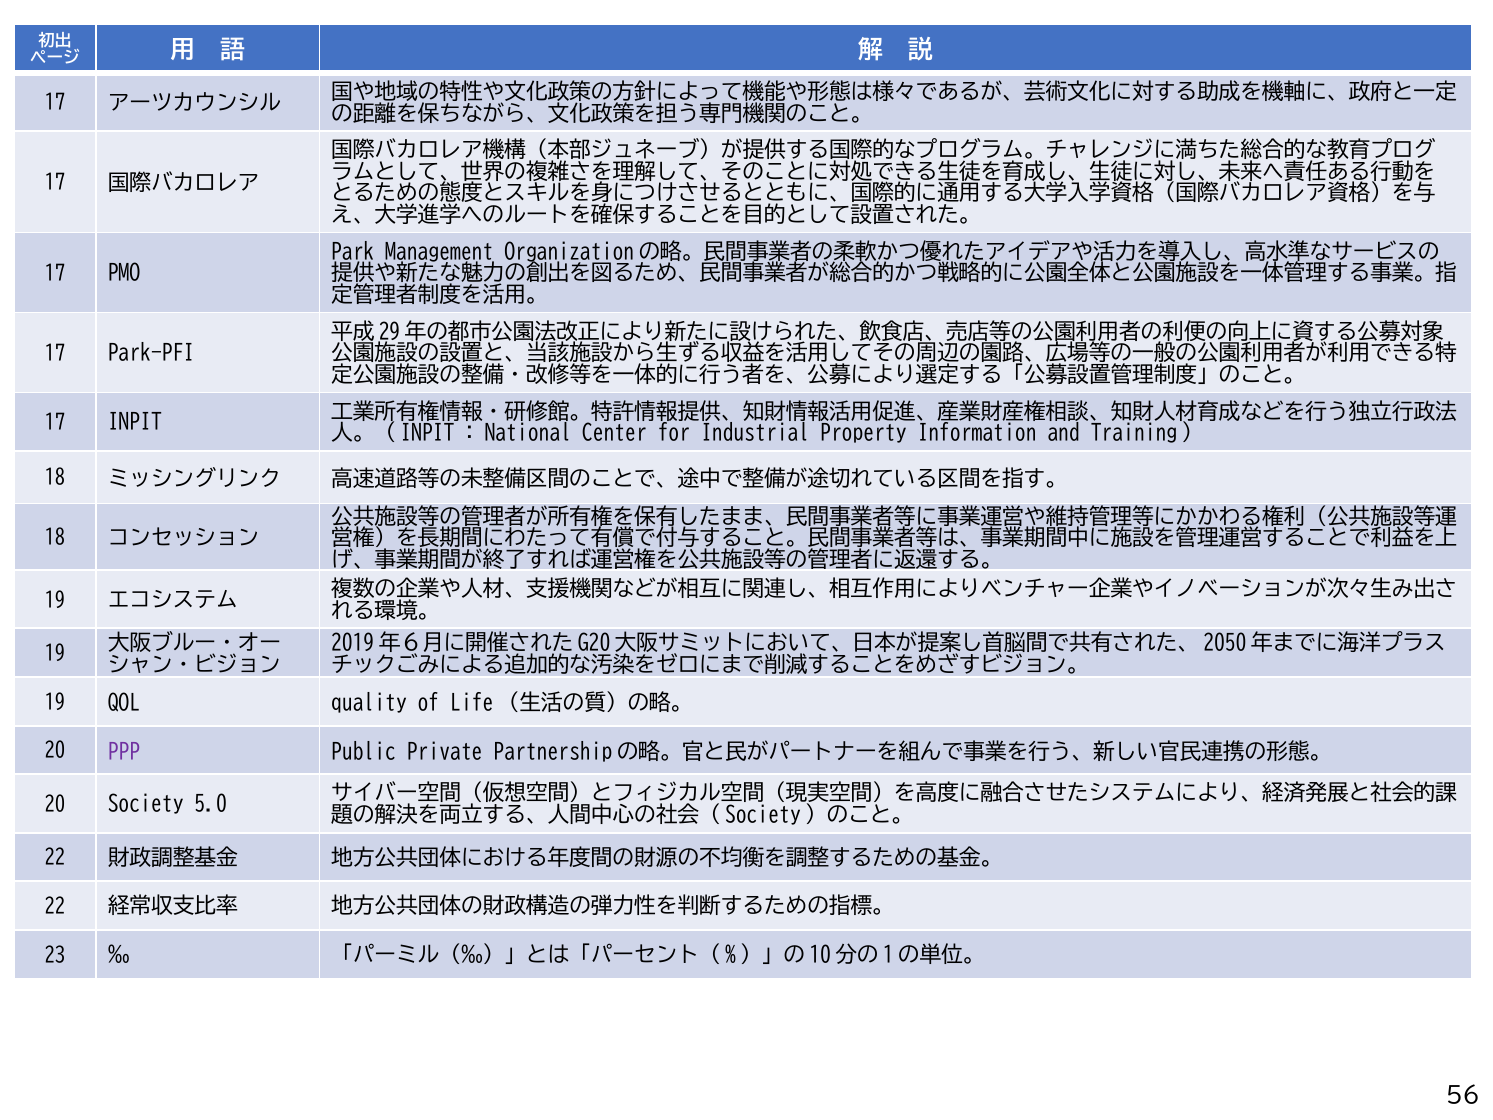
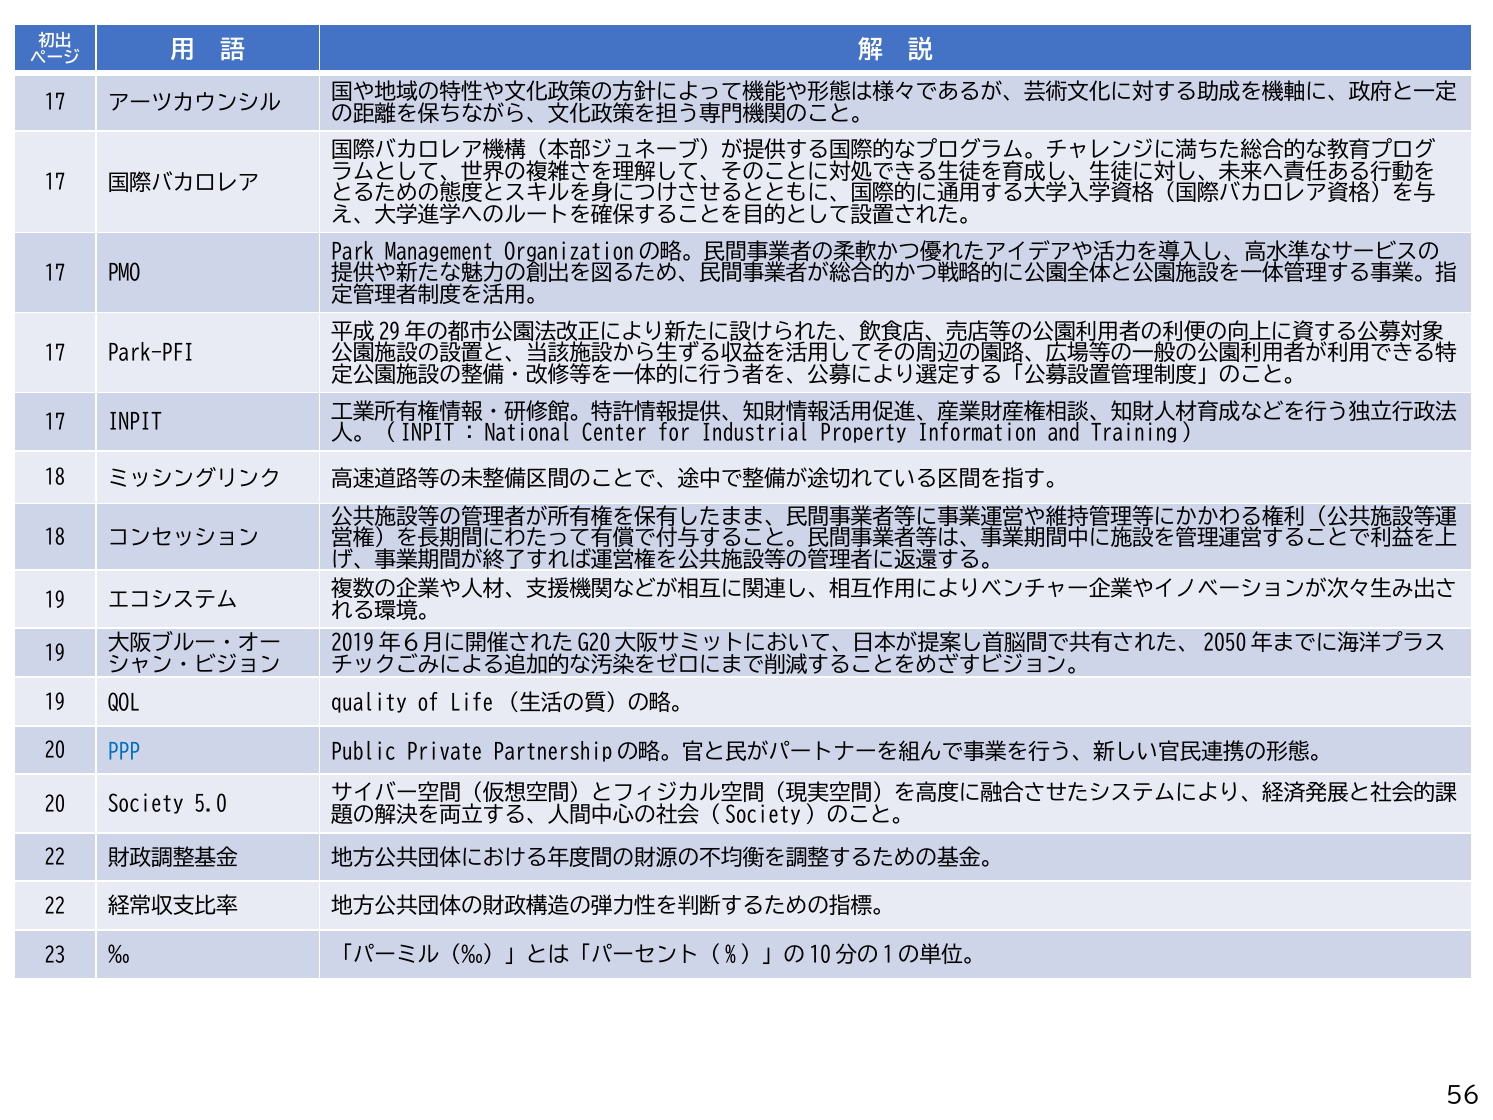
PPP colour: purple -> blue
